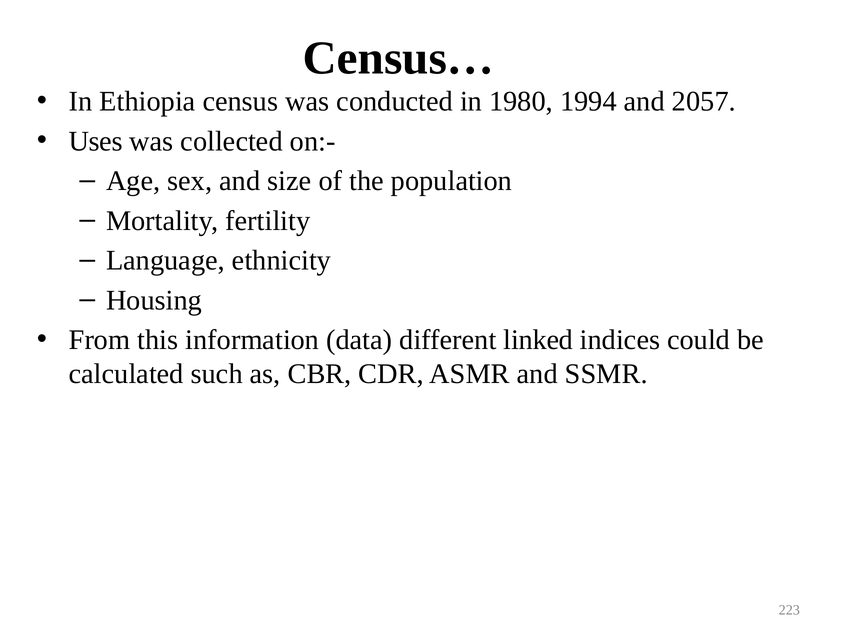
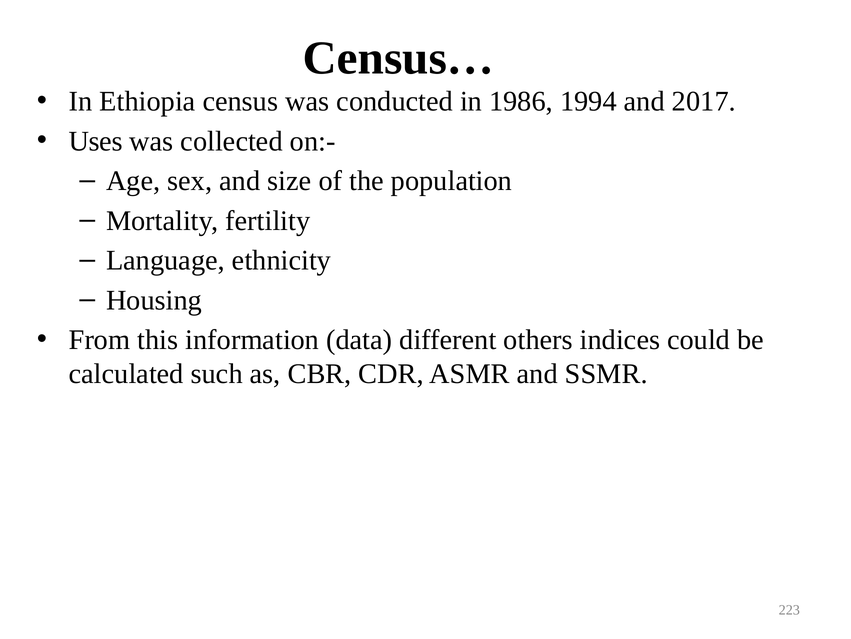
1980: 1980 -> 1986
2057: 2057 -> 2017
linked: linked -> others
